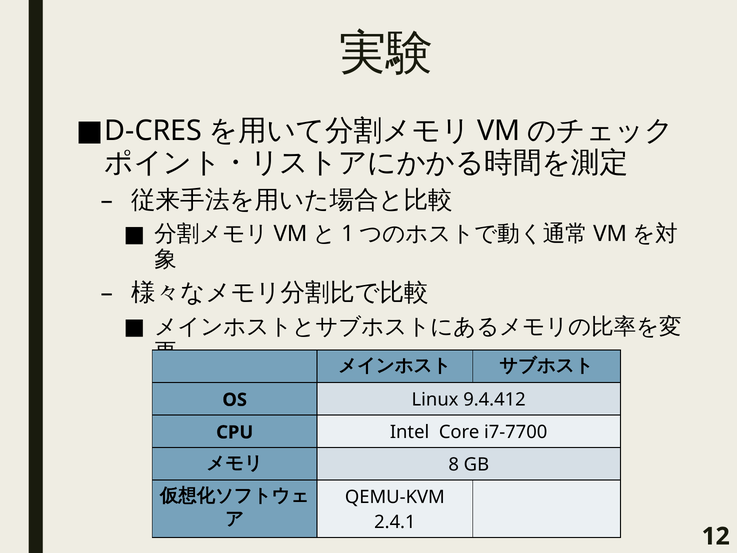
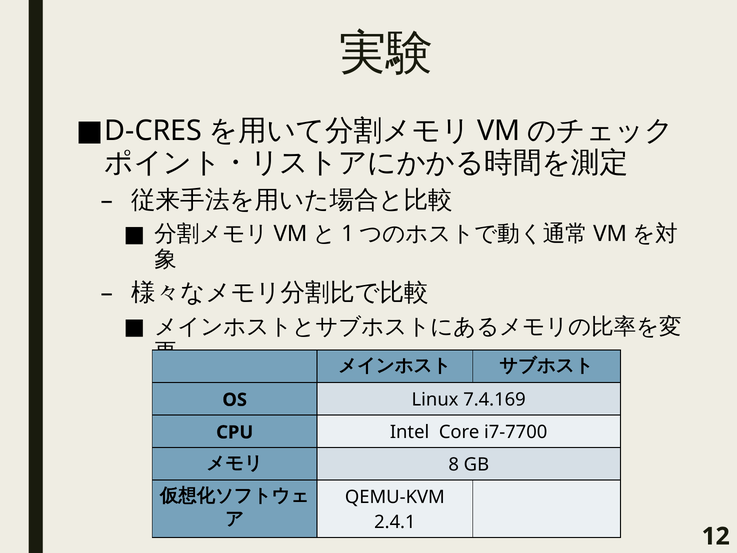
9.4.412: 9.4.412 -> 7.4.169
